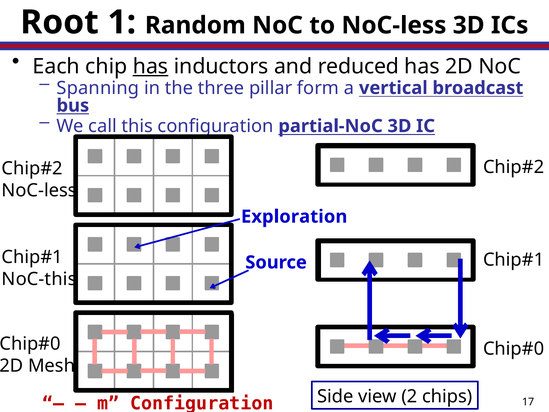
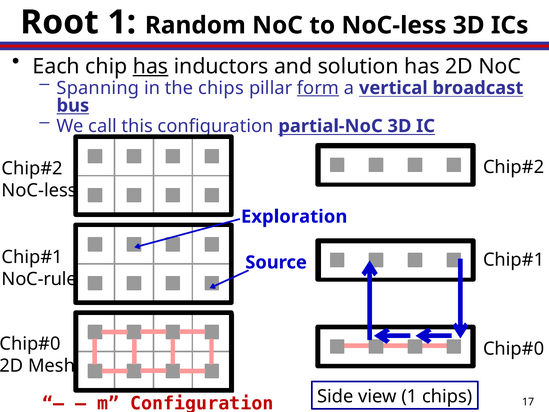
reduced: reduced -> solution
the three: three -> chips
form underline: none -> present
NoC-this: NoC-this -> NoC-rule
view 2: 2 -> 1
